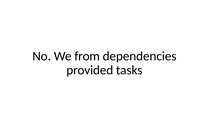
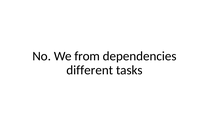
provided: provided -> different
